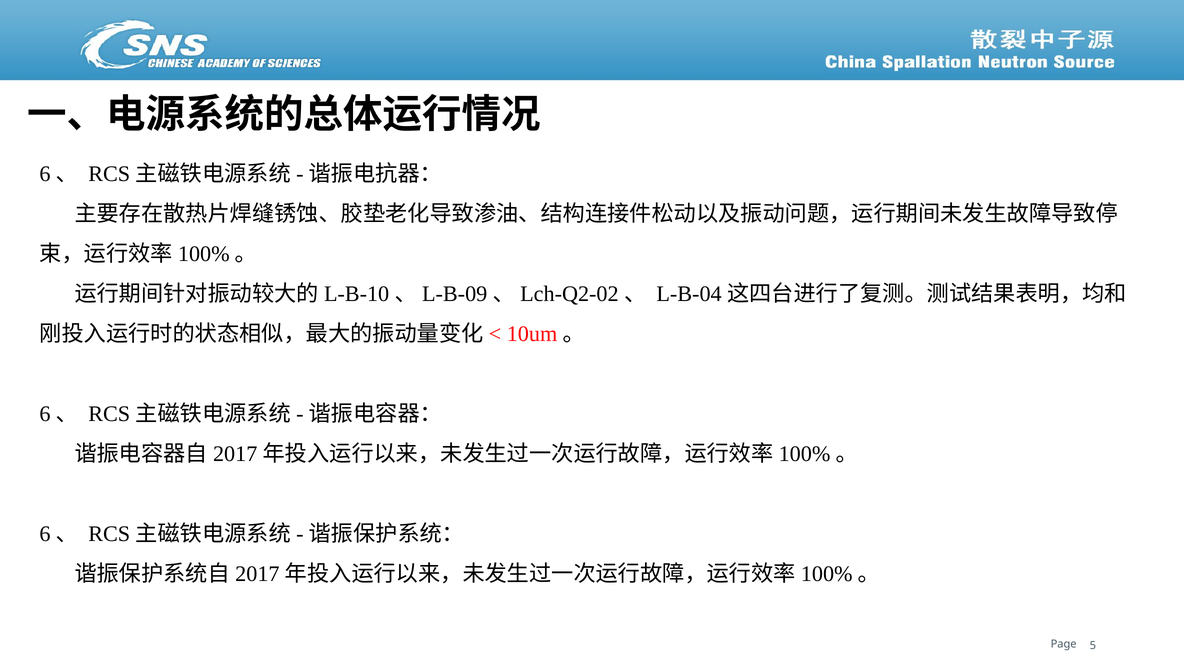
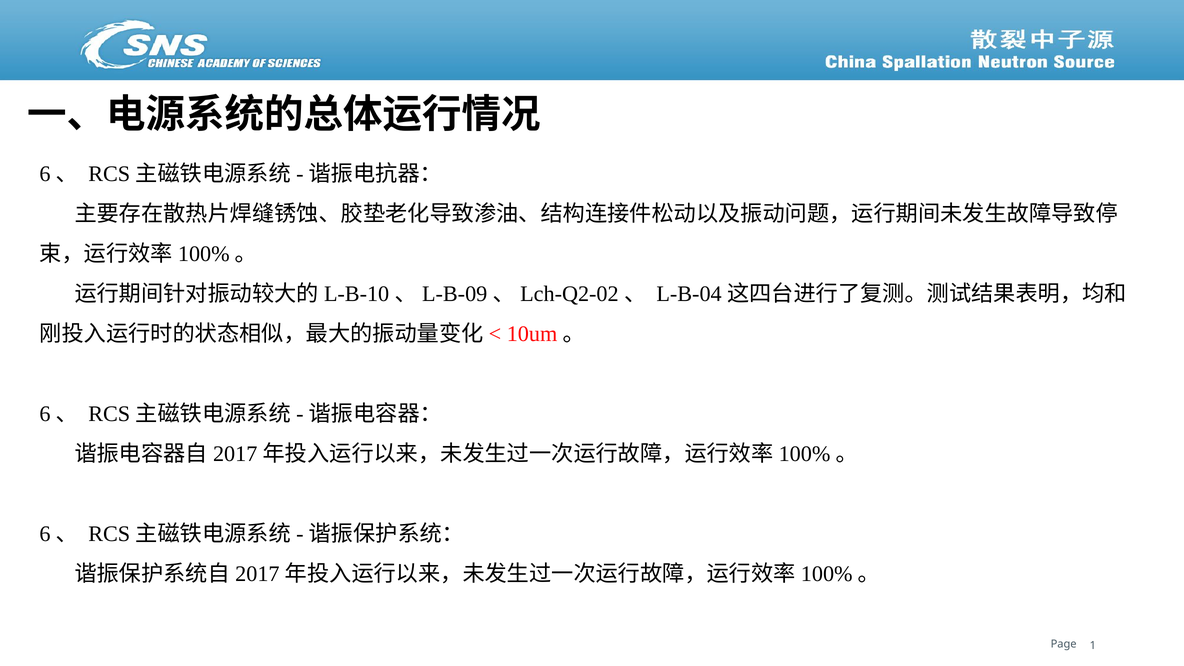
5: 5 -> 1
